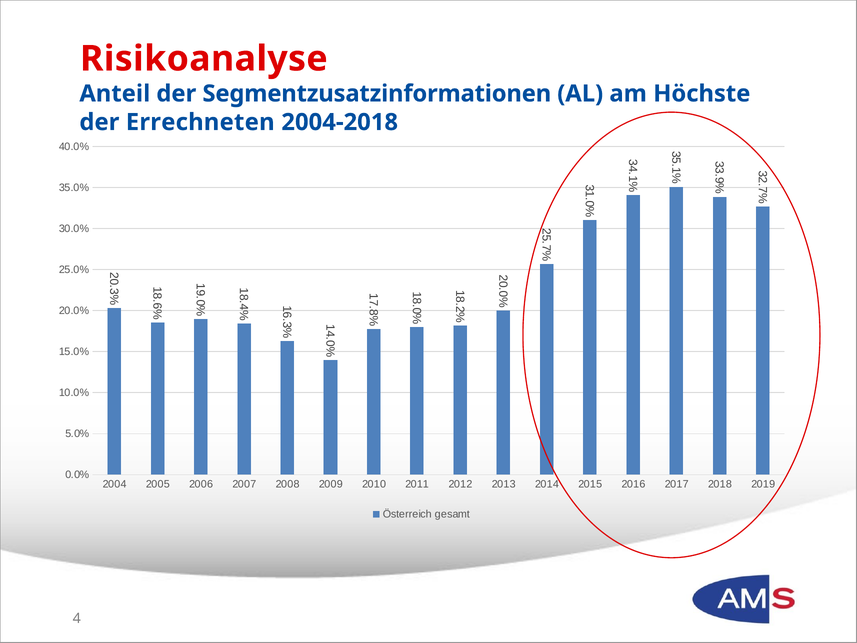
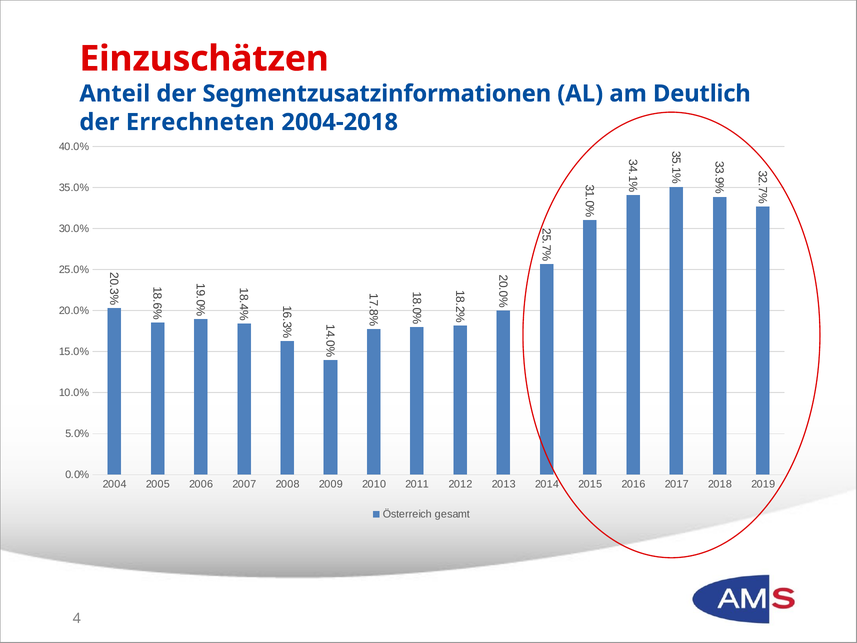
Risikoanalyse: Risikoanalyse -> Einzuschätzen
Höchste: Höchste -> Deutlich
